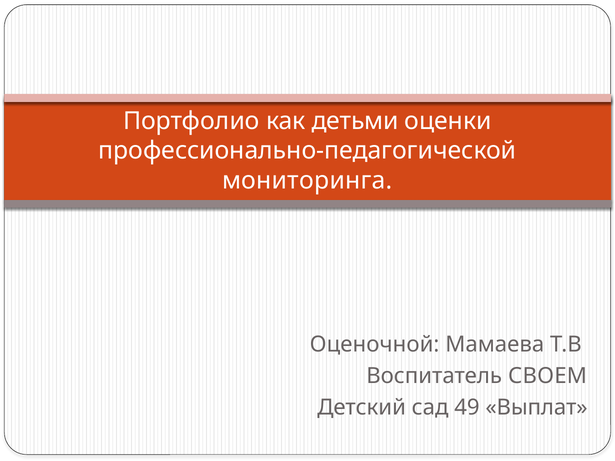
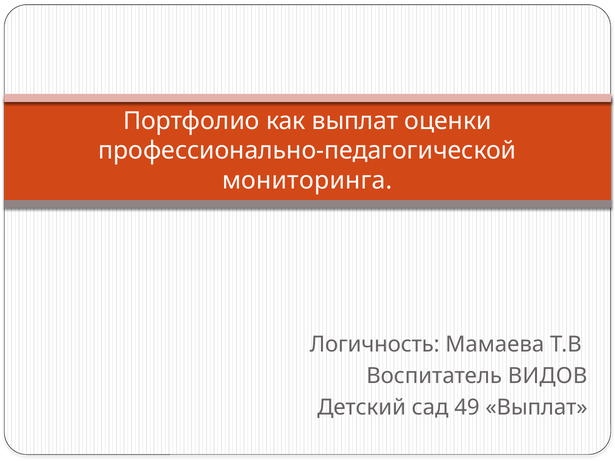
как детьми: детьми -> выплат
Оценочной: Оценочной -> Логичность
СВОЕМ: СВОЕМ -> ВИДОВ
